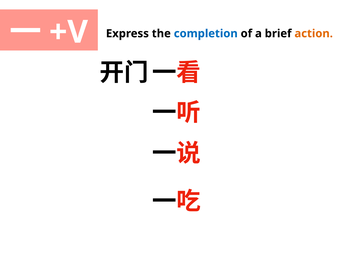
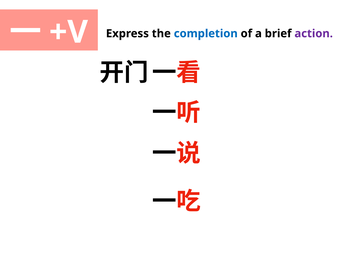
action colour: orange -> purple
